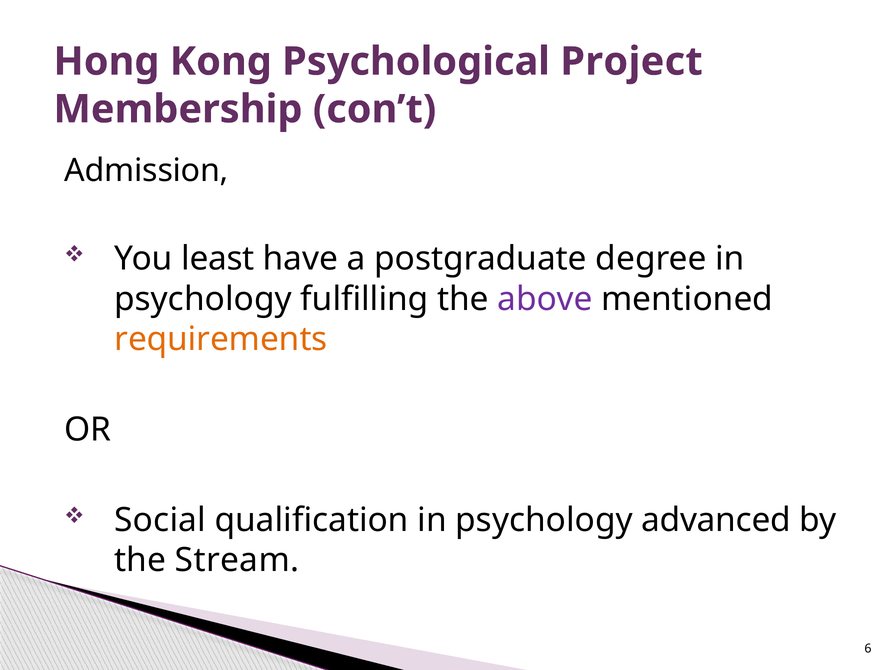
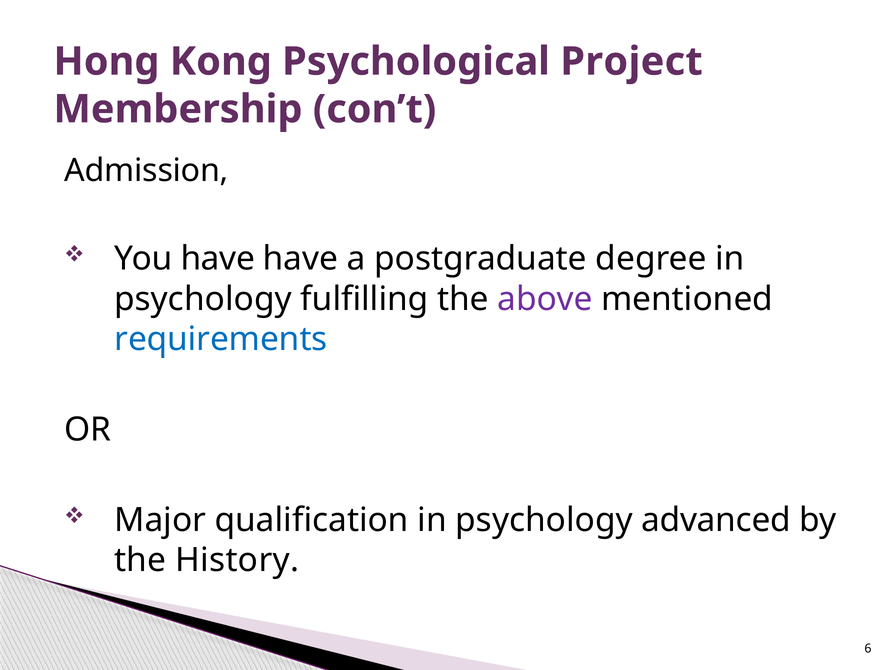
You least: least -> have
requirements colour: orange -> blue
Social: Social -> Major
Stream: Stream -> History
